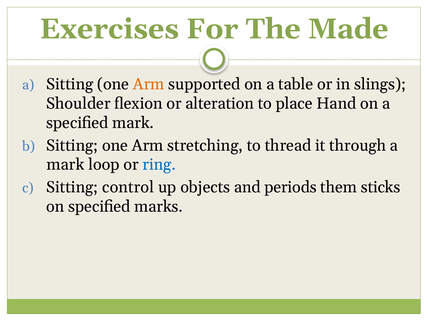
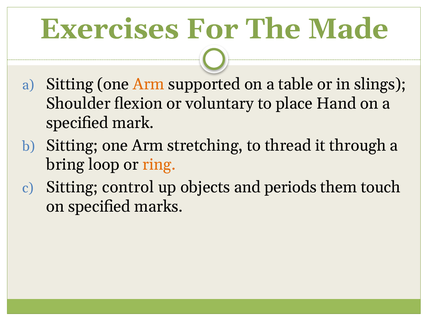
alteration: alteration -> voluntary
mark at (65, 165): mark -> bring
ring colour: blue -> orange
sticks: sticks -> touch
